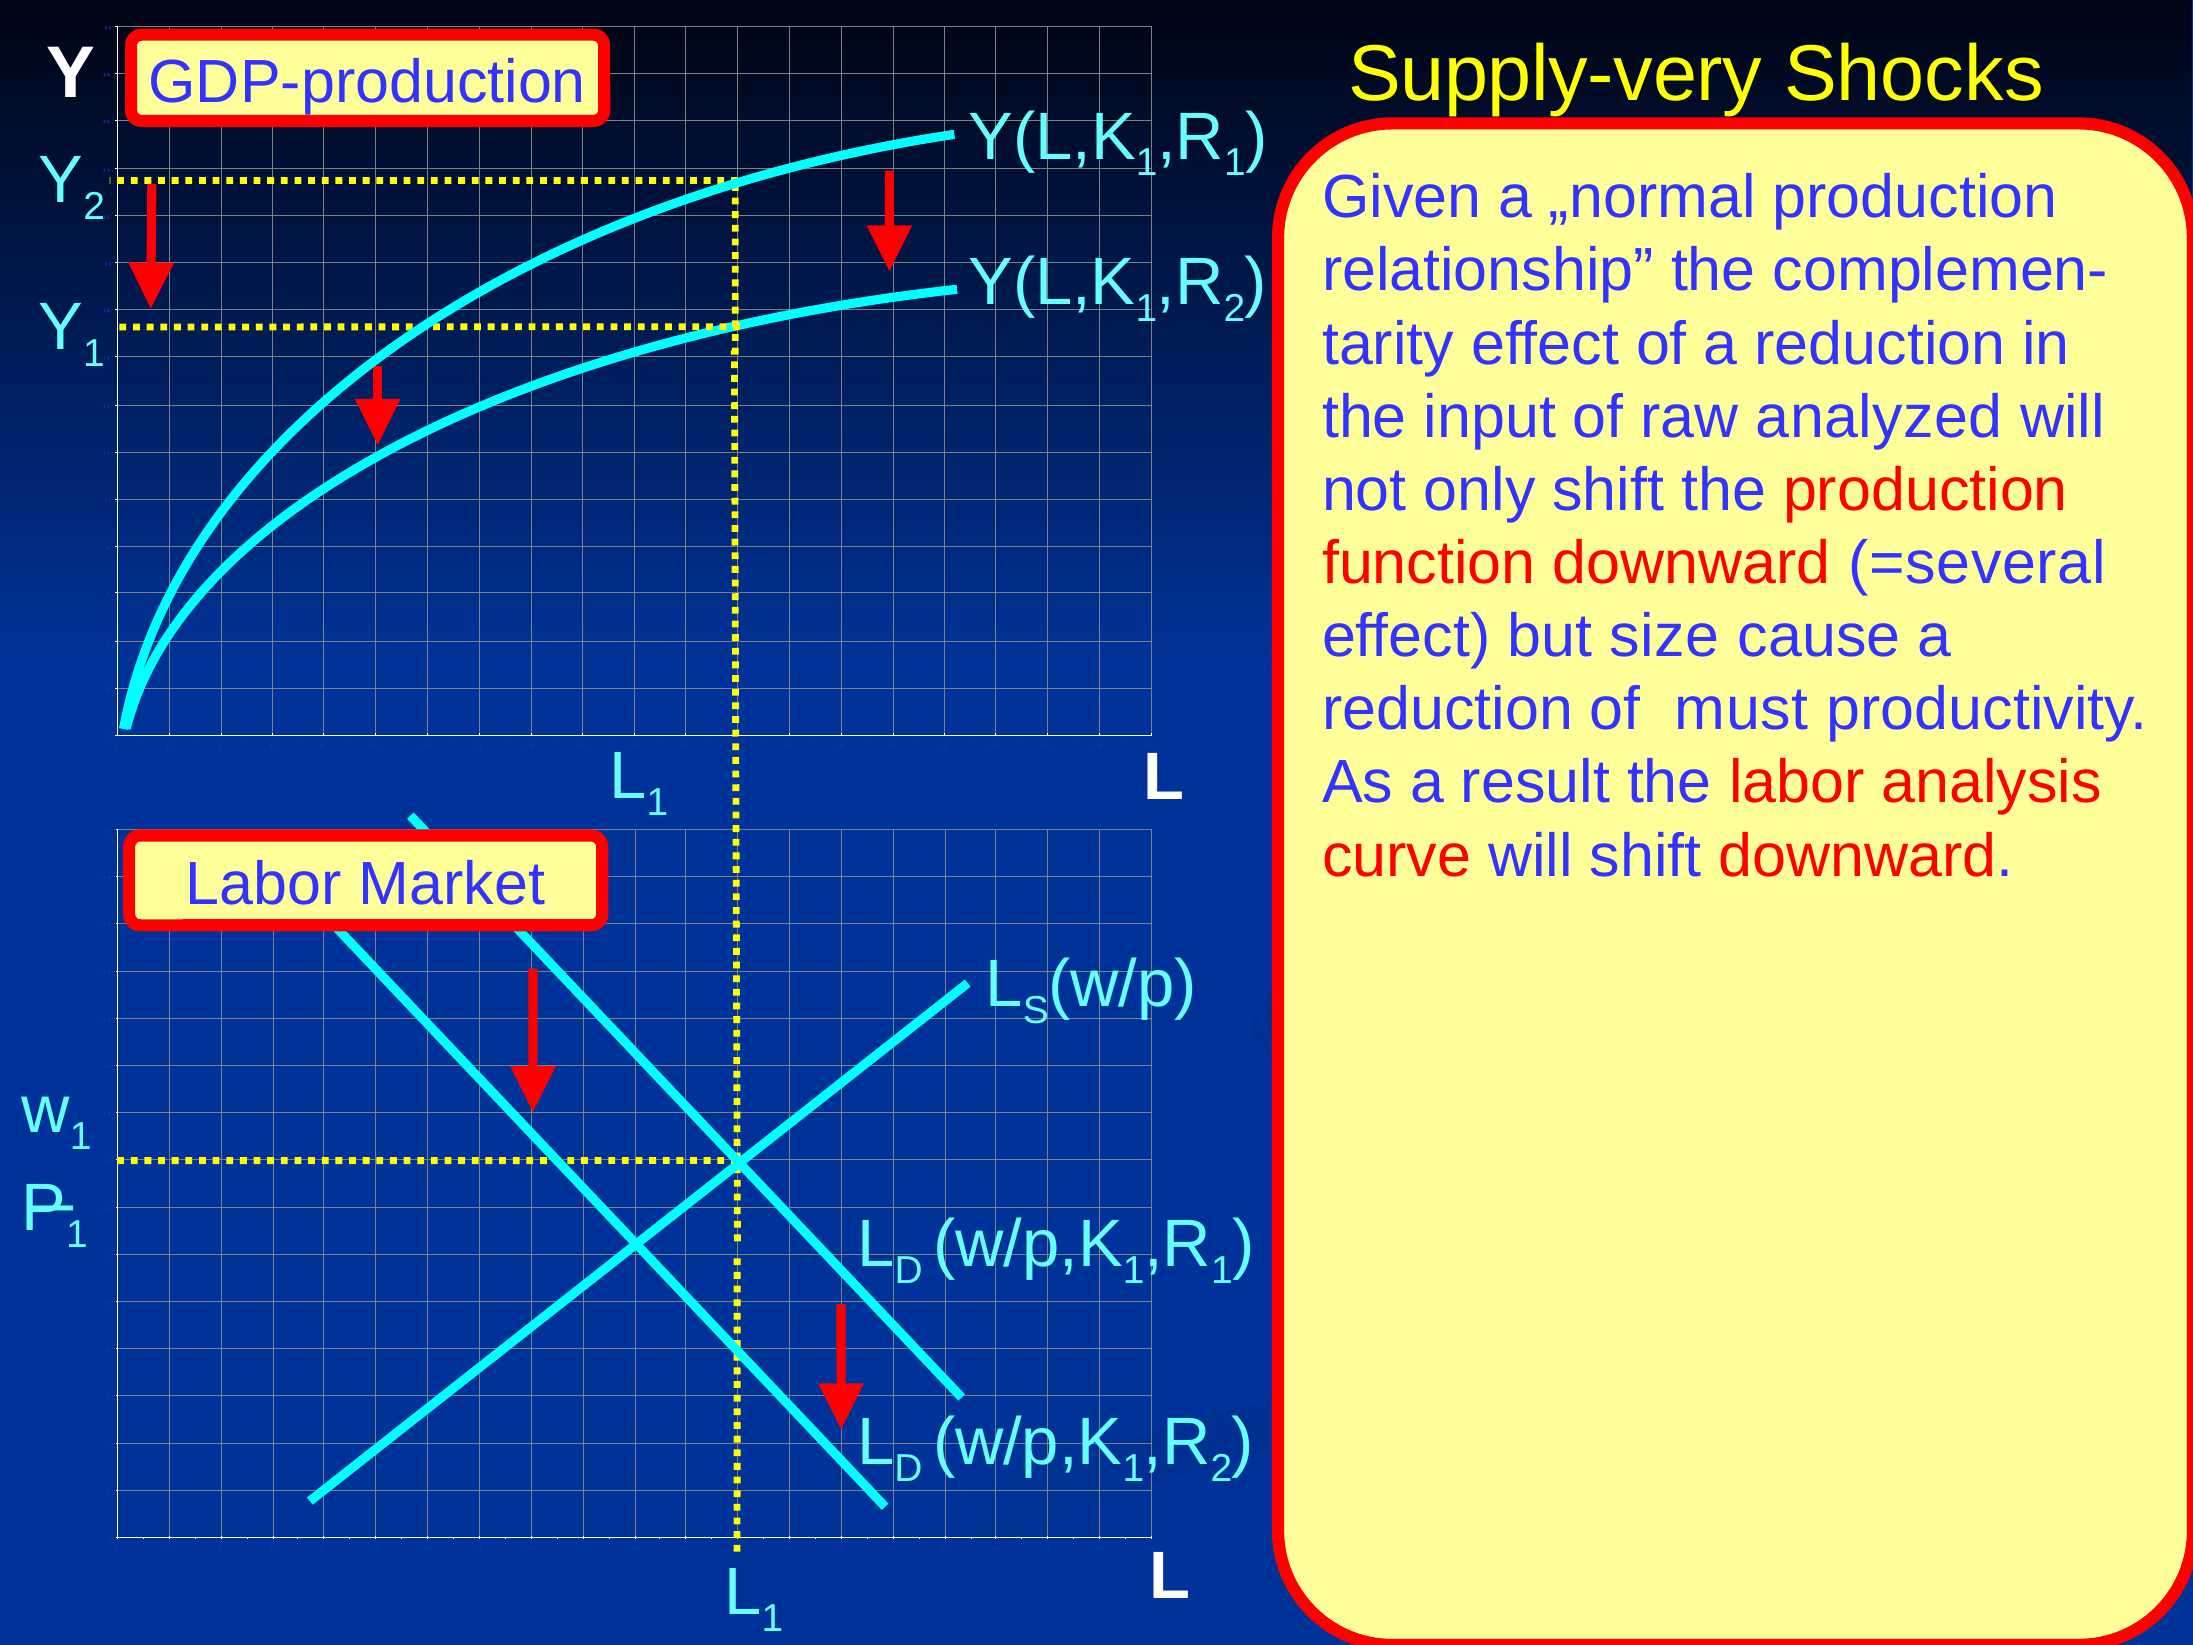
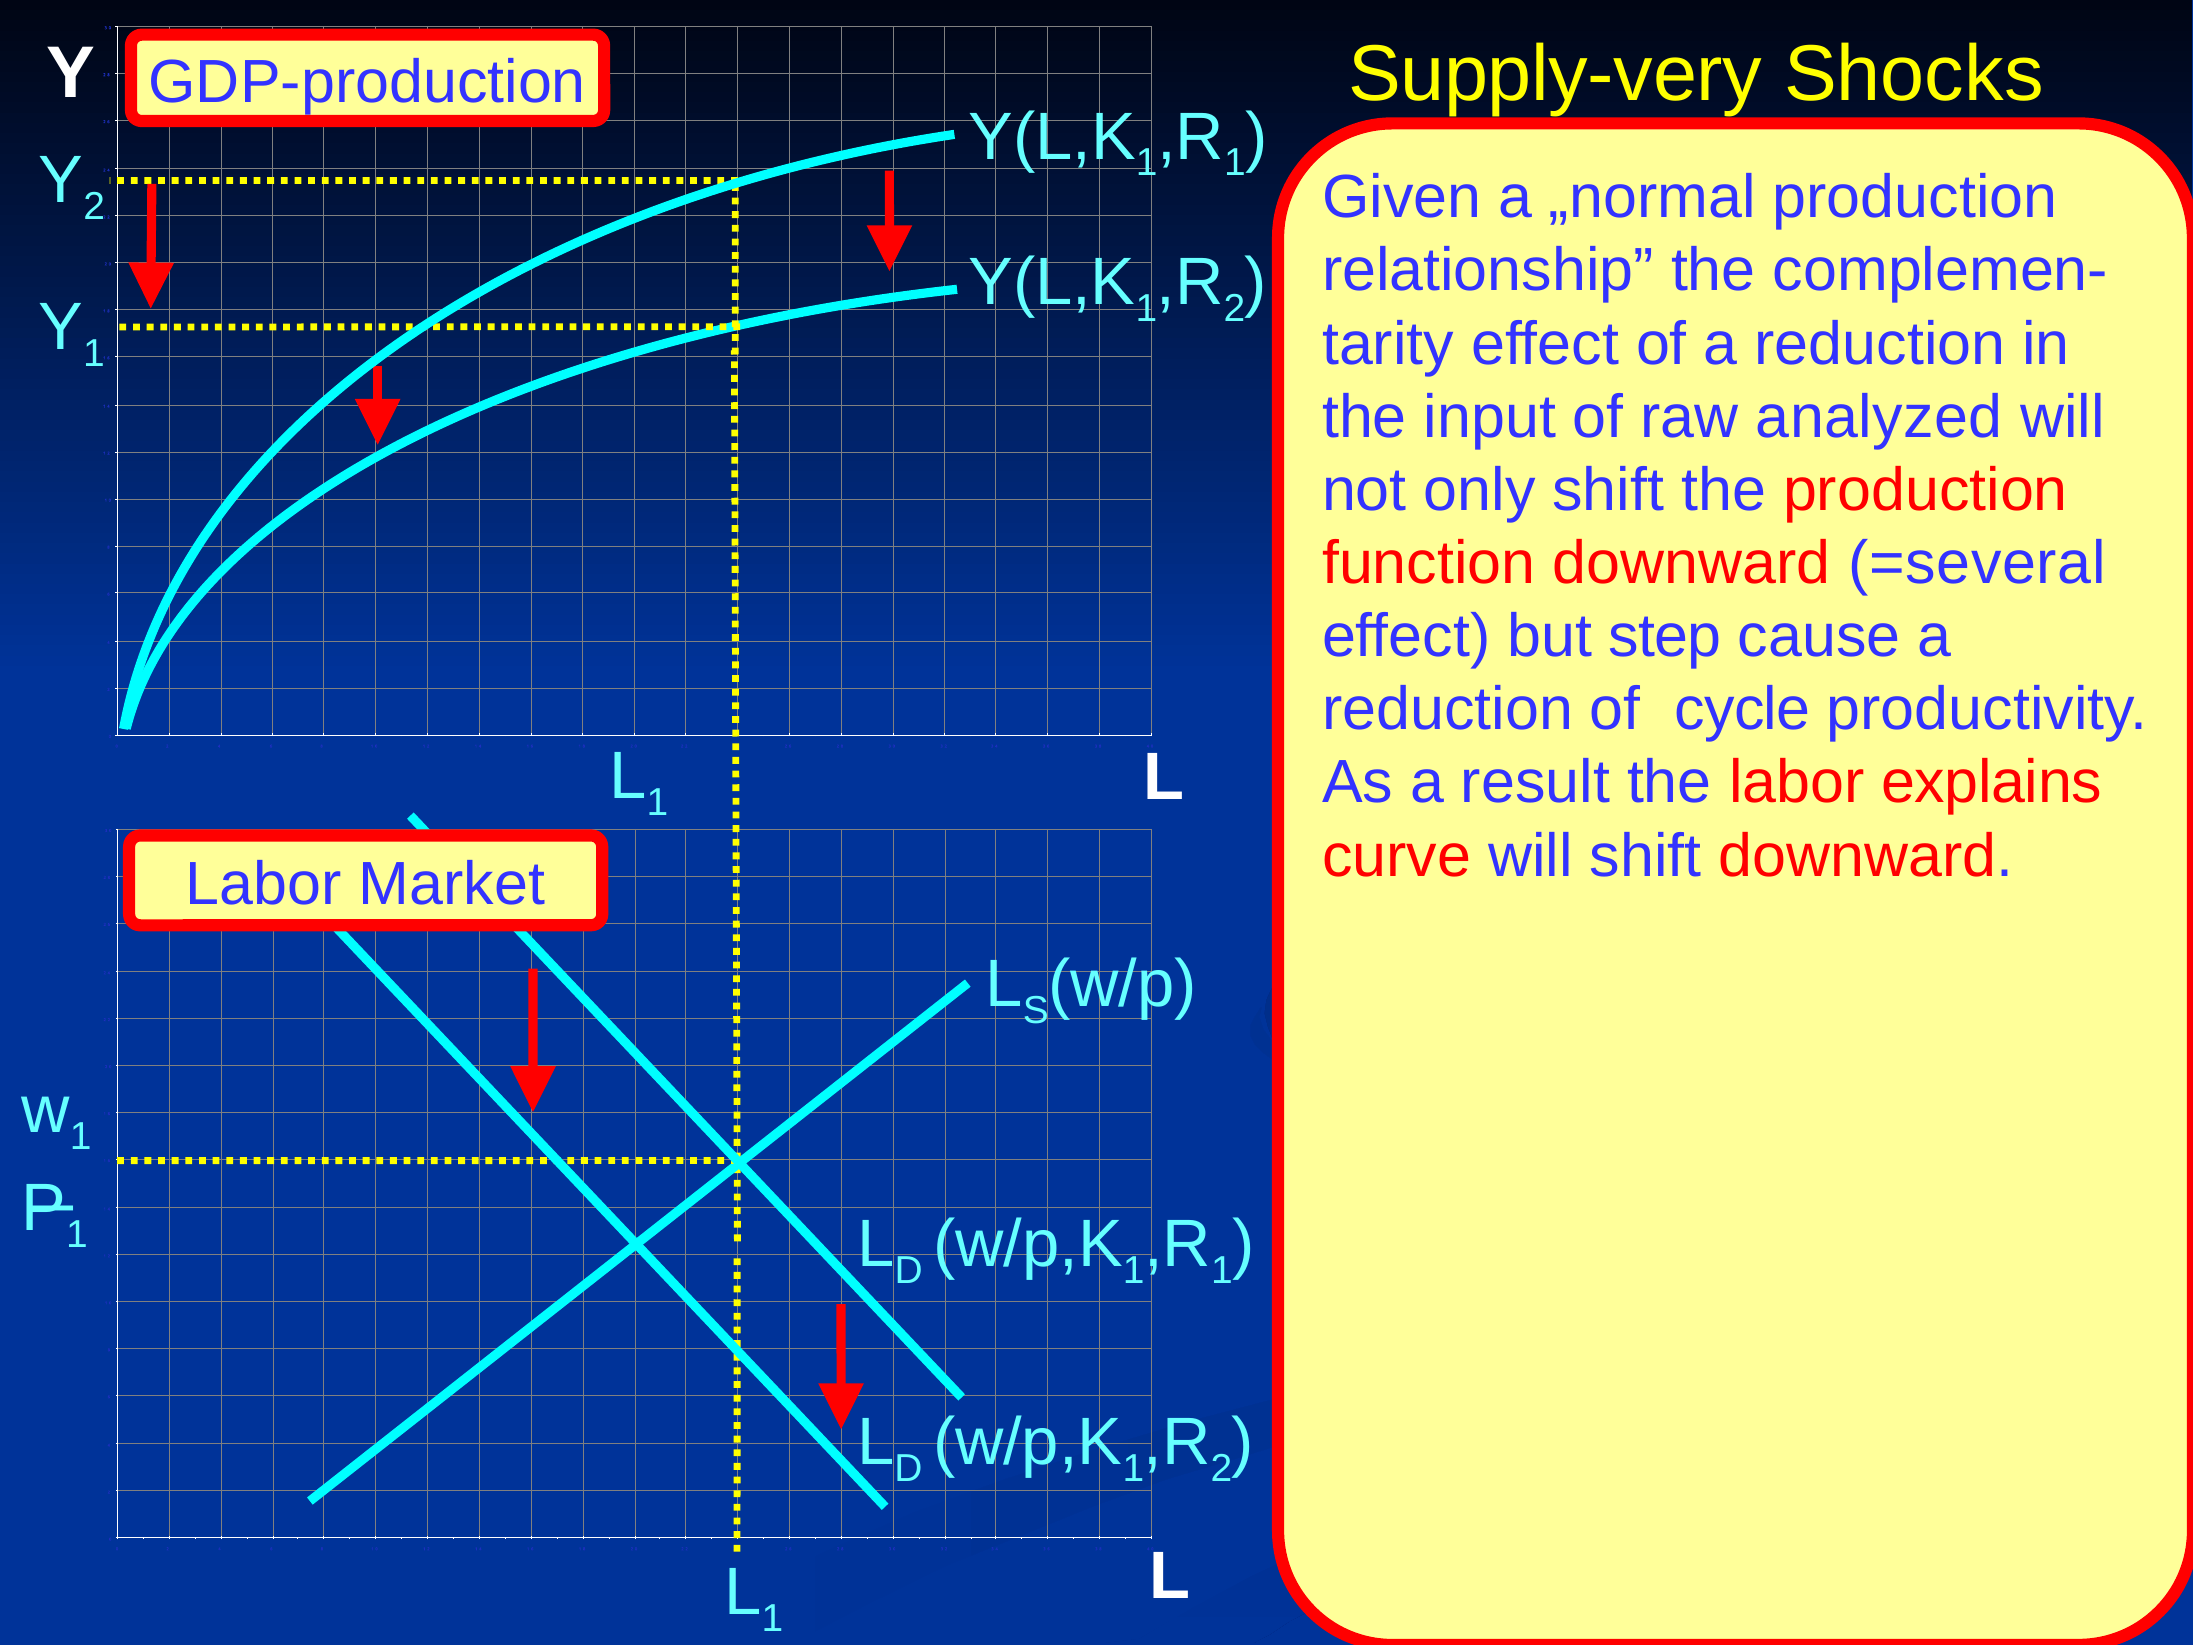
size: size -> step
must: must -> cycle
analysis: analysis -> explains
